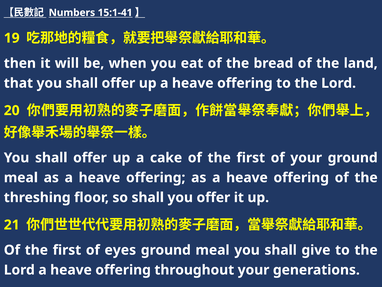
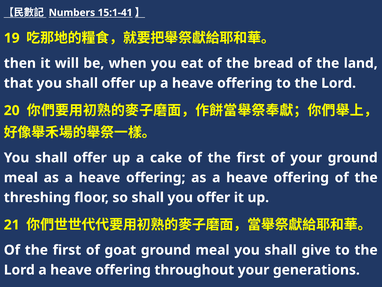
eyes: eyes -> goat
